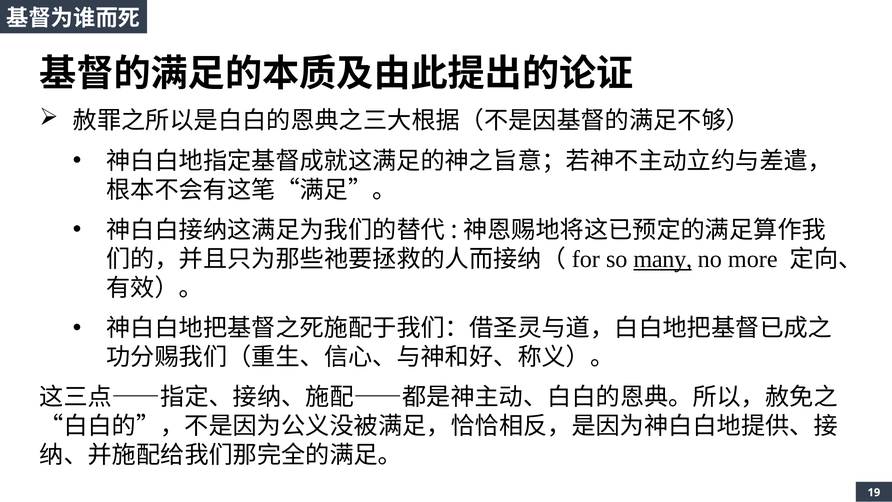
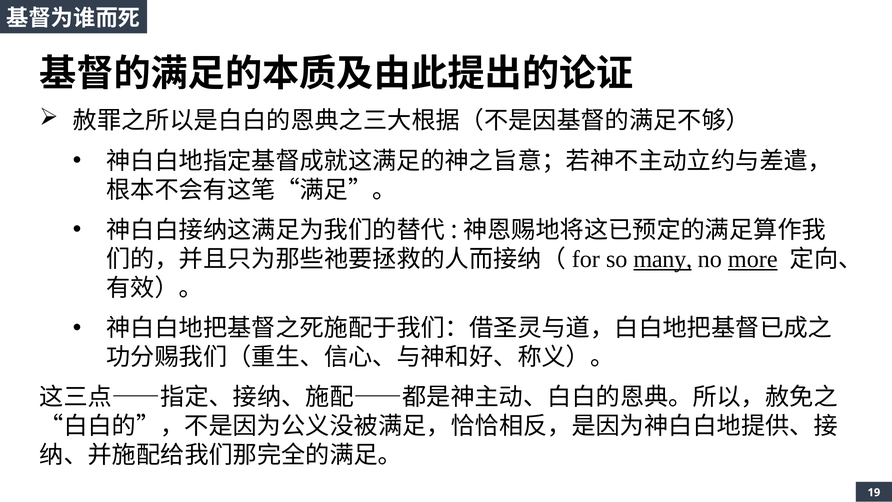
more underline: none -> present
